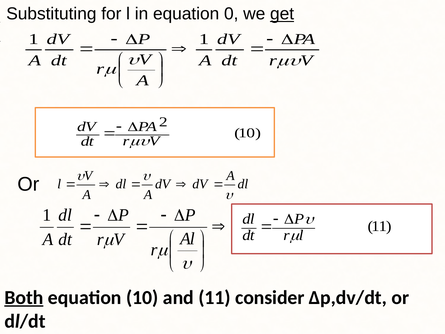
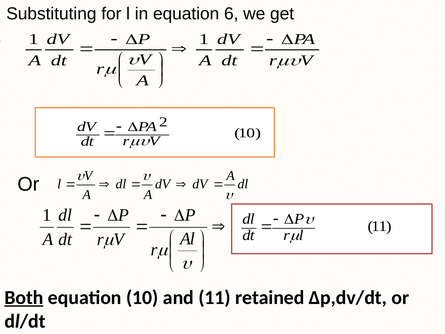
0: 0 -> 6
get underline: present -> none
consider: consider -> retained
